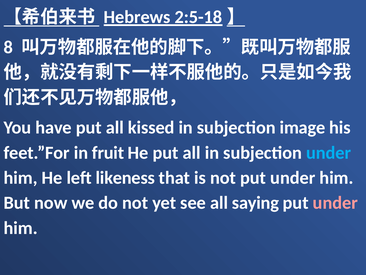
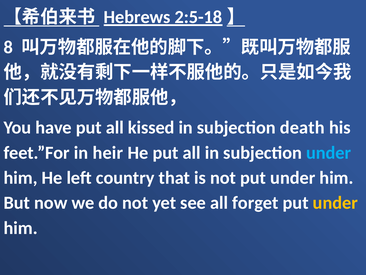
image: image -> death
fruit: fruit -> heir
likeness: likeness -> country
saying: saying -> forget
under at (335, 203) colour: pink -> yellow
